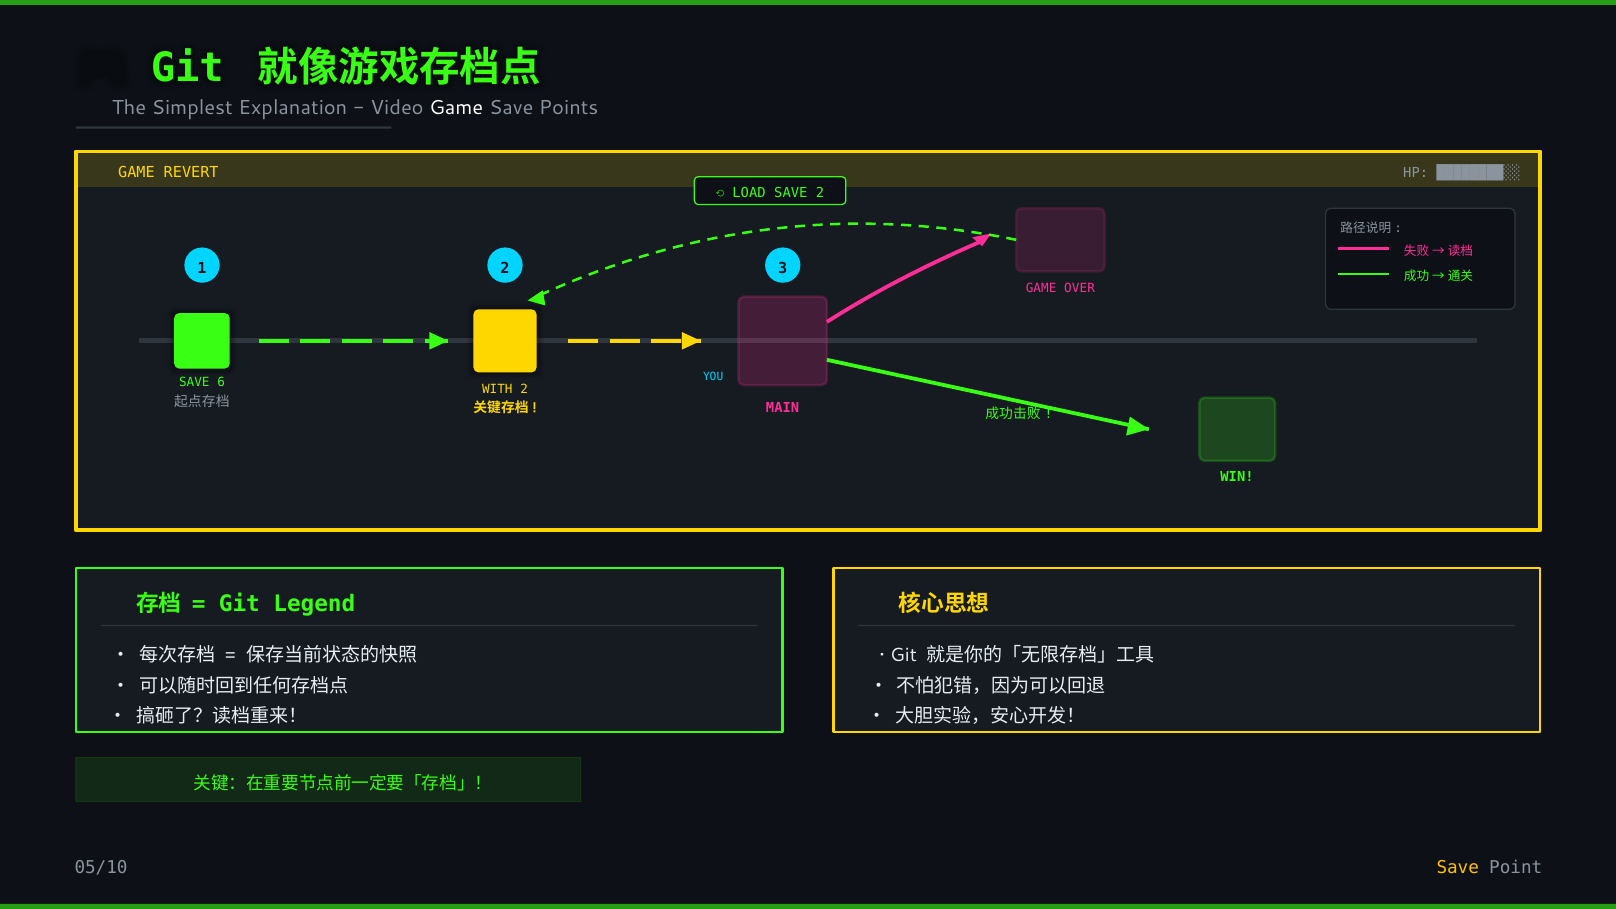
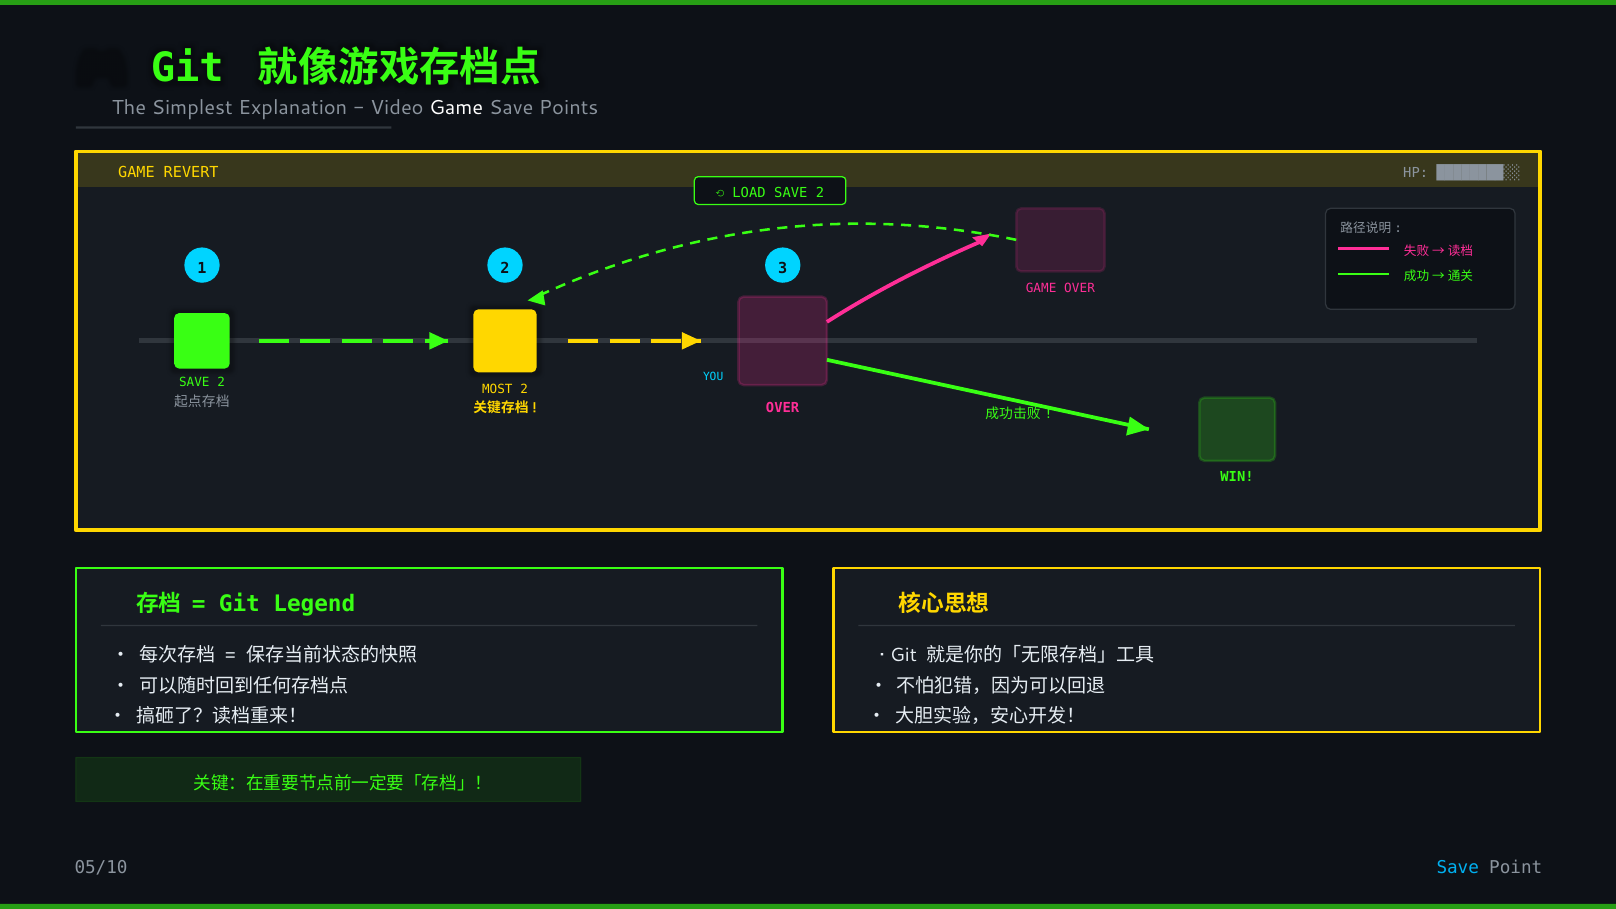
6 at (221, 383): 6 -> 2
WITH: WITH -> MOST
MAIN at (783, 408): MAIN -> OVER
Save at (1458, 868) colour: yellow -> light blue
